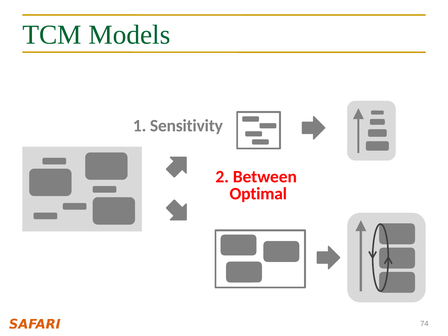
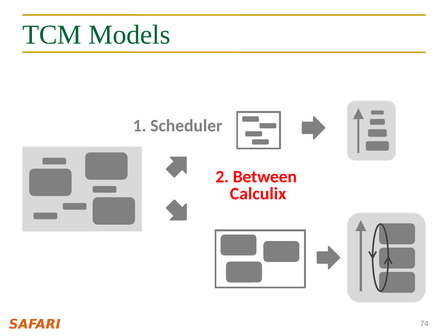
Sensitivity: Sensitivity -> Scheduler
Optimal: Optimal -> Calculix
